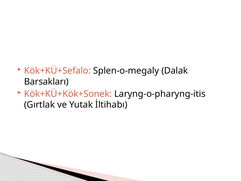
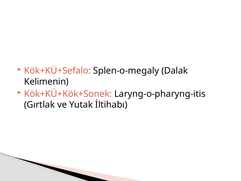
Barsakları: Barsakları -> Kelimenin
